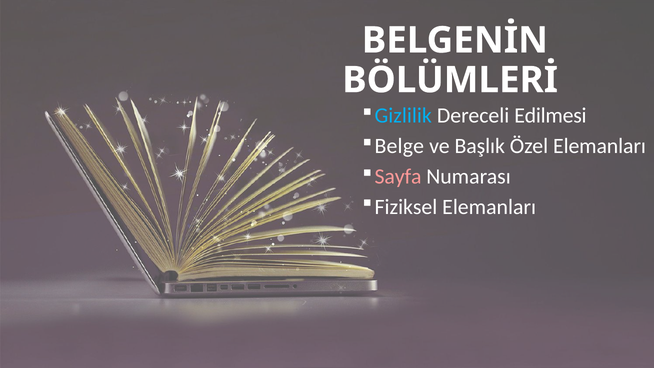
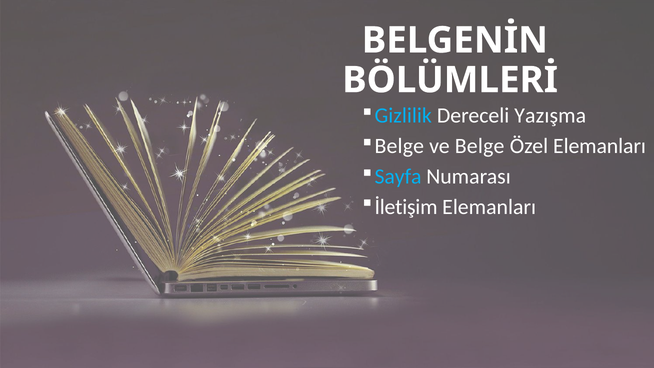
Edilmesi: Edilmesi -> Yazışma
ve Başlık: Başlık -> Belge
Sayfa colour: pink -> light blue
Fiziksel: Fiziksel -> İletişim
